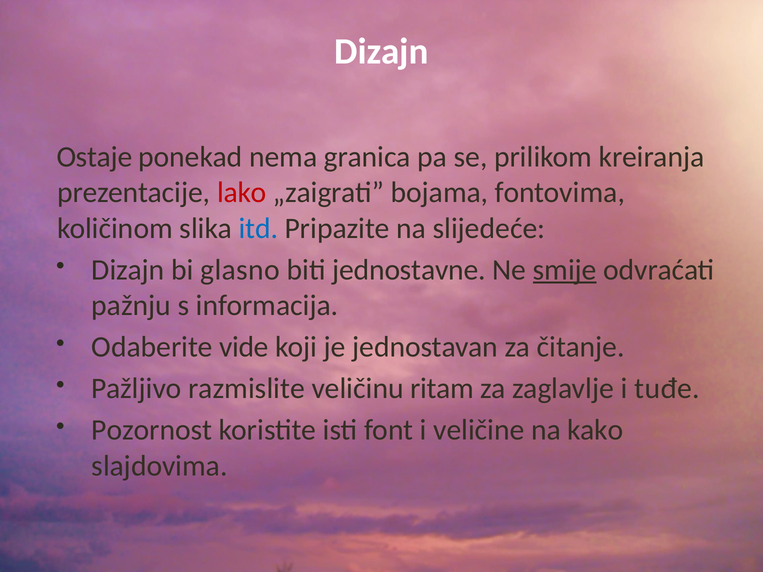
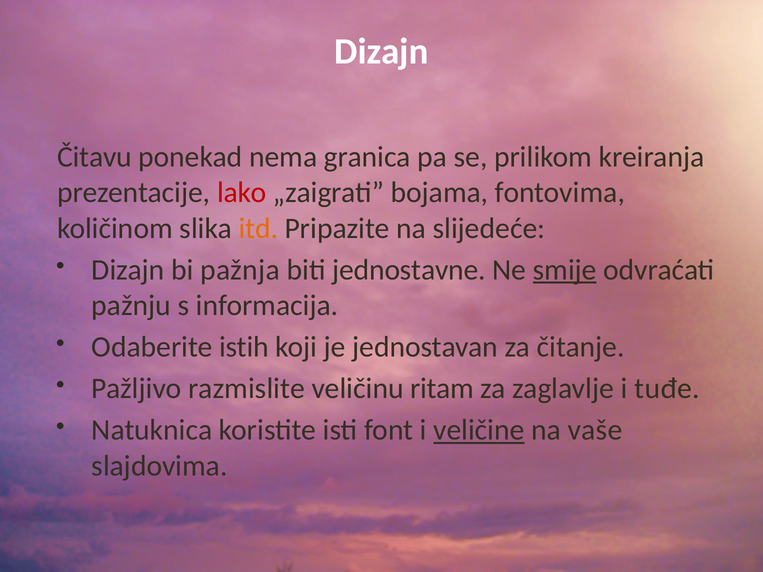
Ostaje: Ostaje -> Čitavu
itd colour: blue -> orange
glasno: glasno -> pažnja
vide: vide -> istih
Pozornost: Pozornost -> Natuknica
veličine underline: none -> present
kako: kako -> vaše
